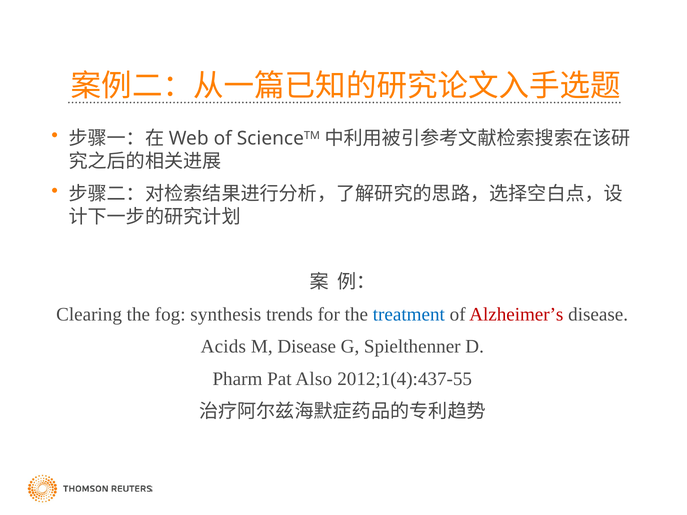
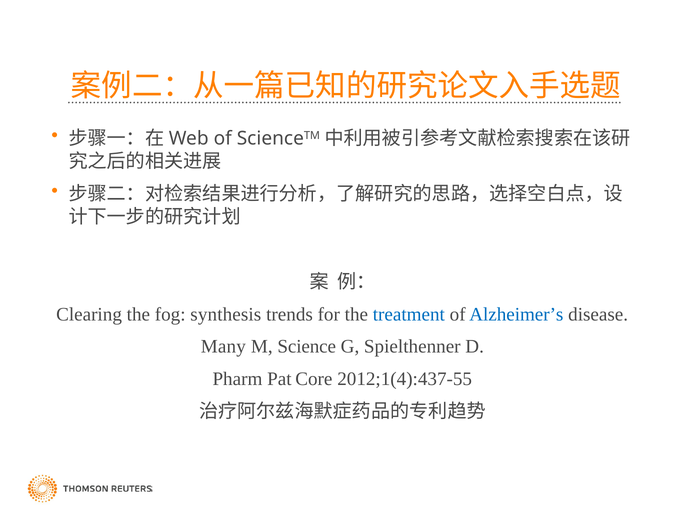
Alzheimer’s colour: red -> blue
Acids: Acids -> Many
M Disease: Disease -> Science
Also: Also -> Core
